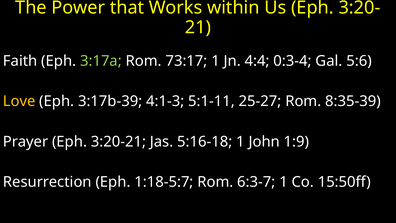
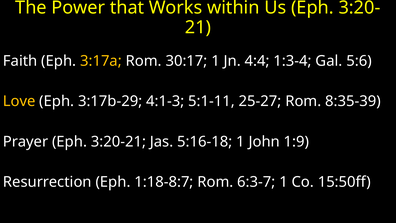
3:17a colour: light green -> yellow
73:17: 73:17 -> 30:17
0:3-4: 0:3-4 -> 1:3-4
3:17b-39: 3:17b-39 -> 3:17b-29
1:18-5:7: 1:18-5:7 -> 1:18-8:7
